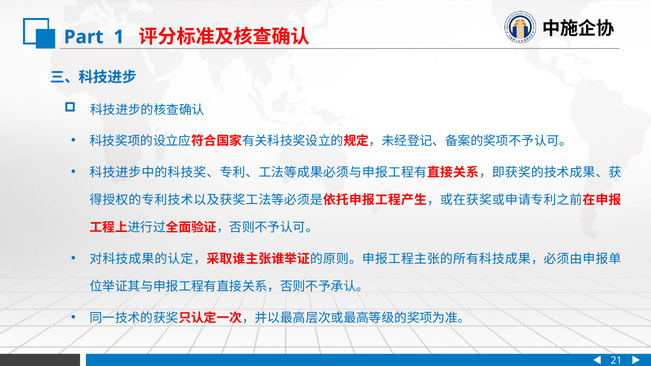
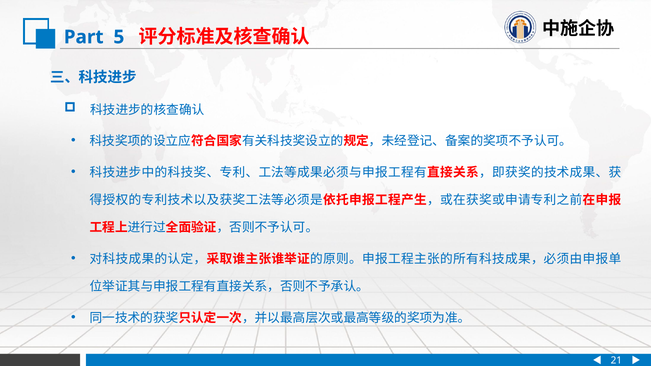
1: 1 -> 5
